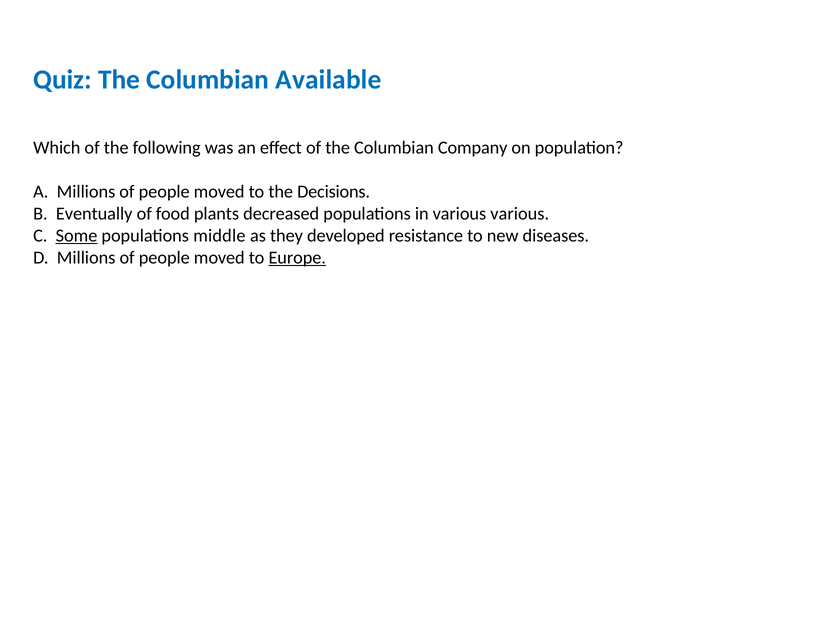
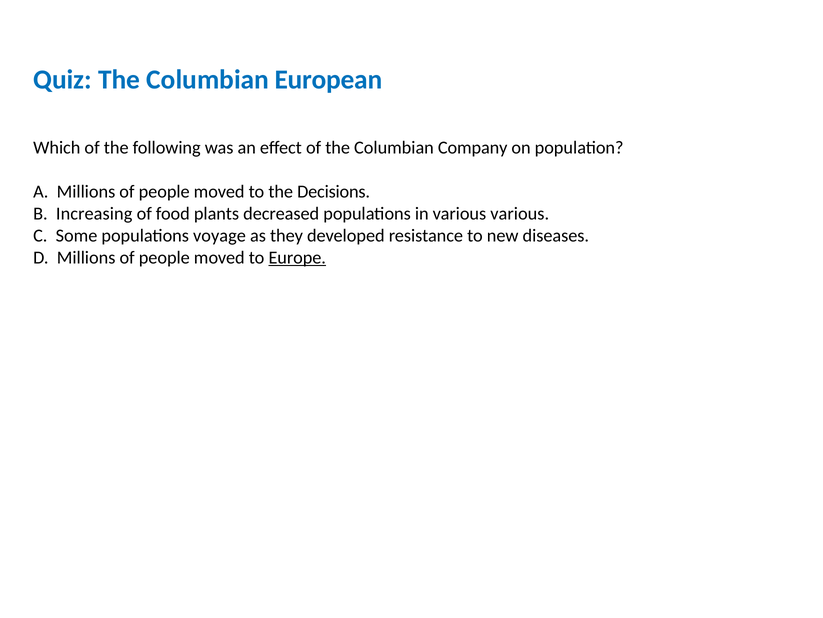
Available: Available -> European
Eventually: Eventually -> Increasing
Some underline: present -> none
middle: middle -> voyage
